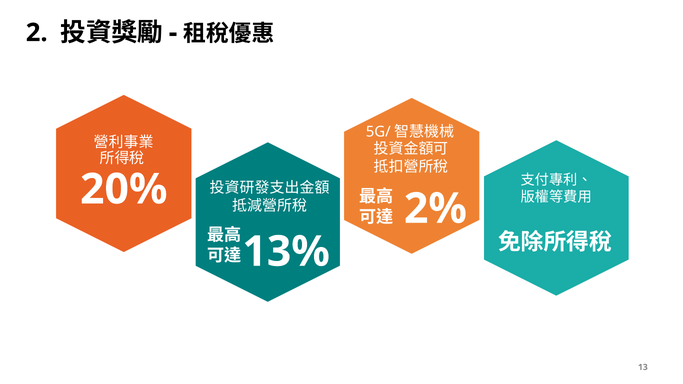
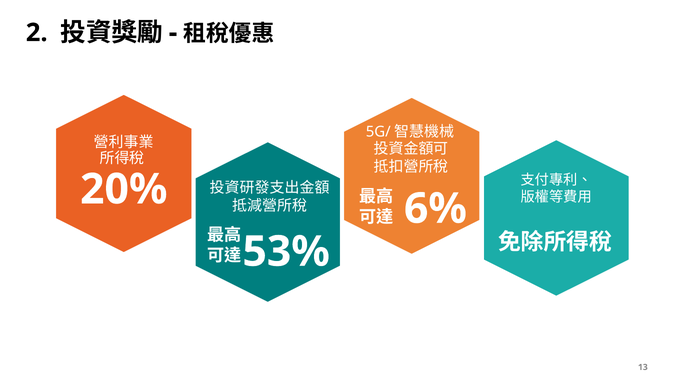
2%: 2% -> 6%
13%: 13% -> 53%
